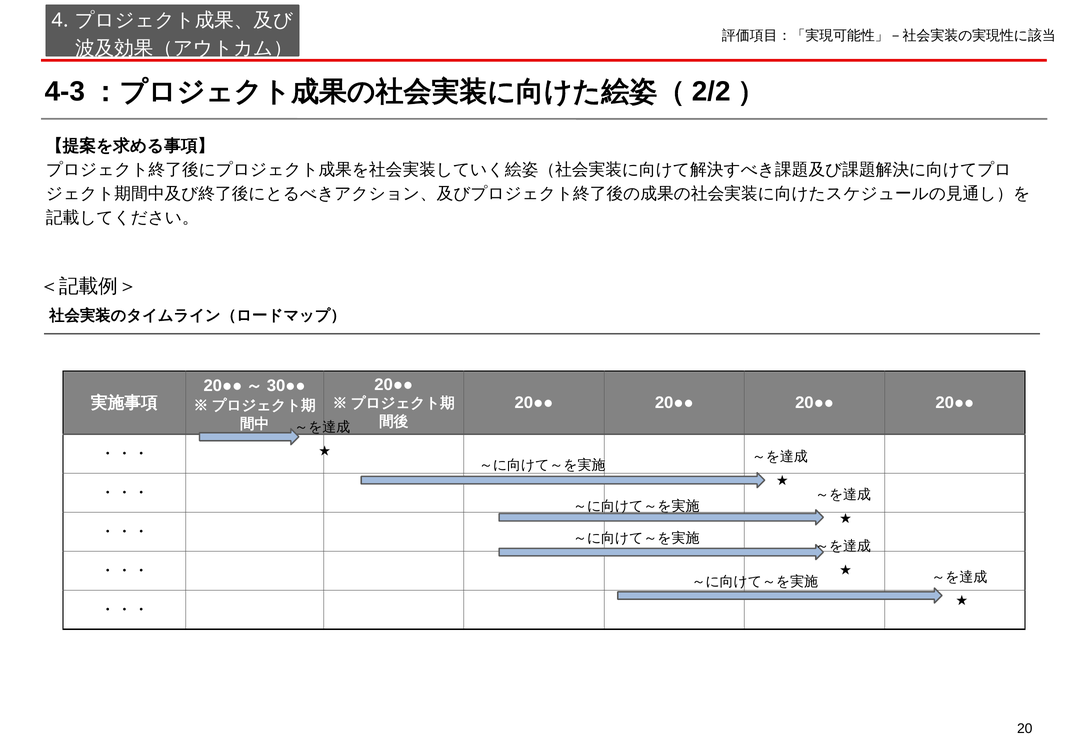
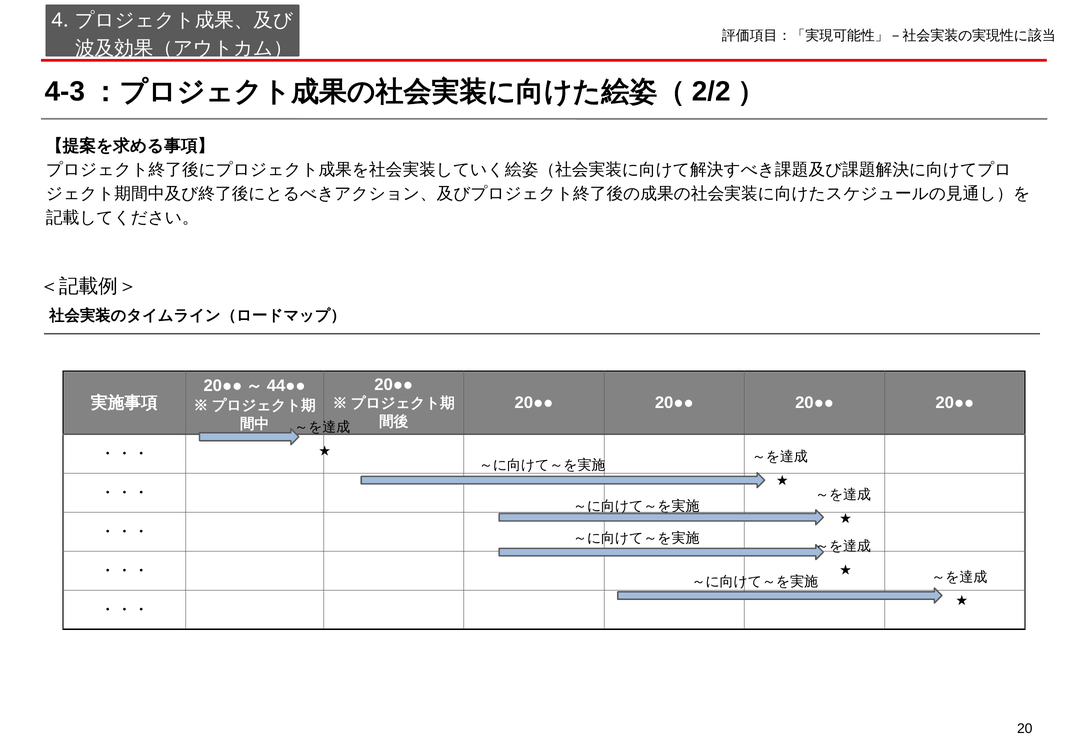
30●●: 30●● -> 44●●
